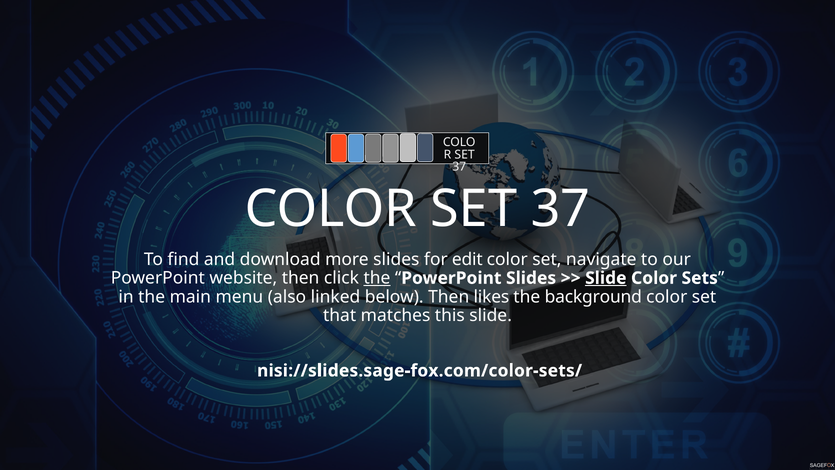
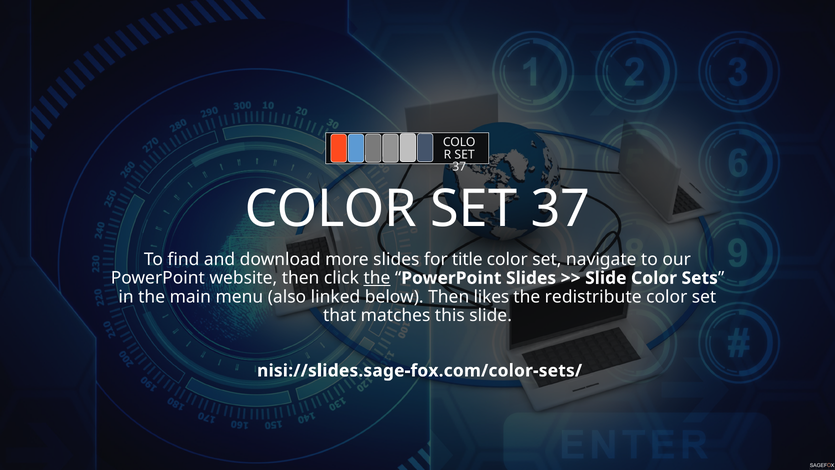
edit: edit -> title
Slide at (606, 278) underline: present -> none
background: background -> redistribute
